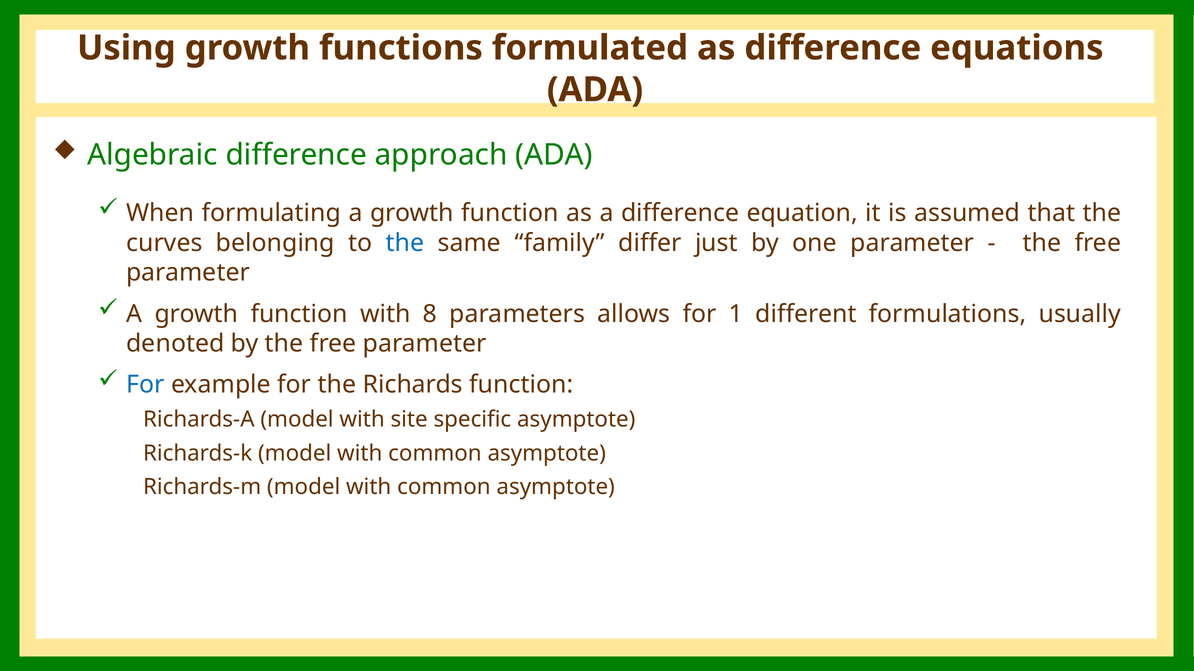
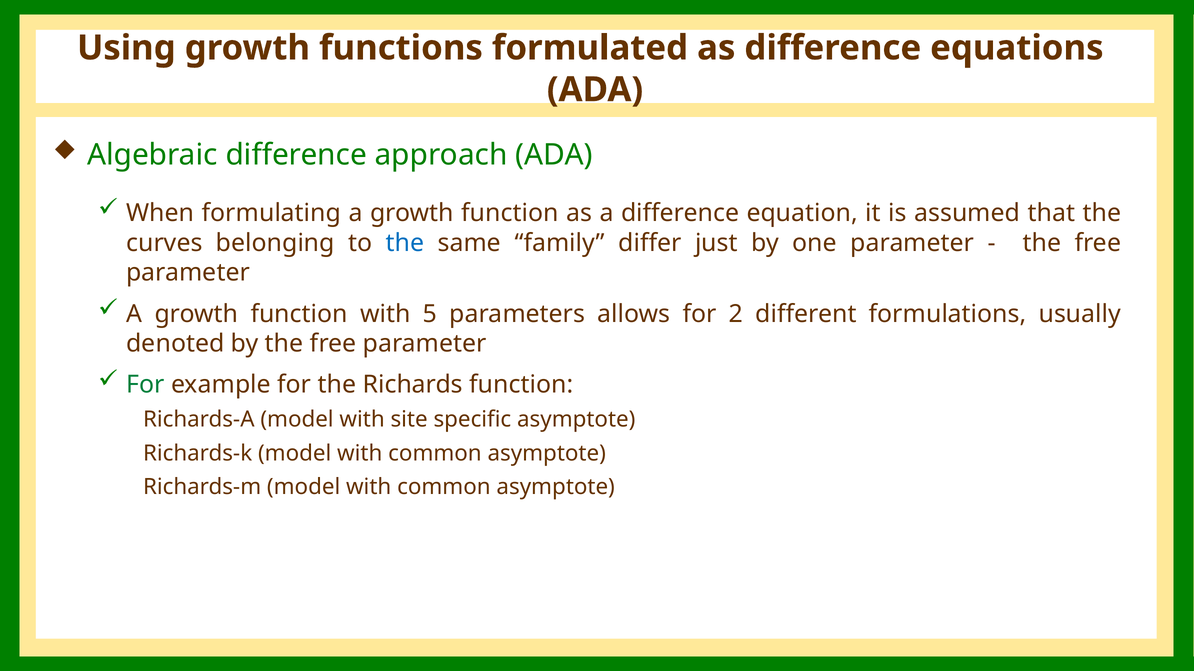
8: 8 -> 5
1: 1 -> 2
For at (145, 385) colour: blue -> green
